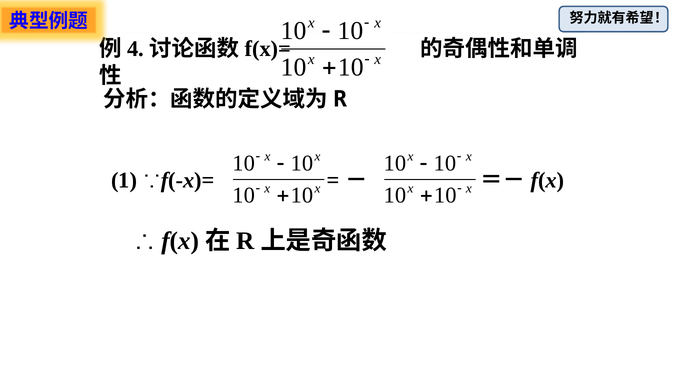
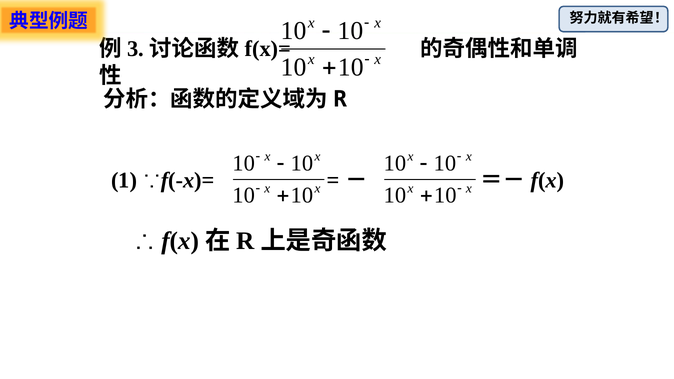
4: 4 -> 3
